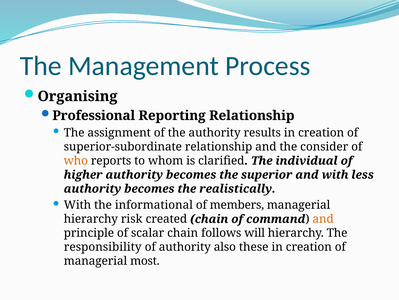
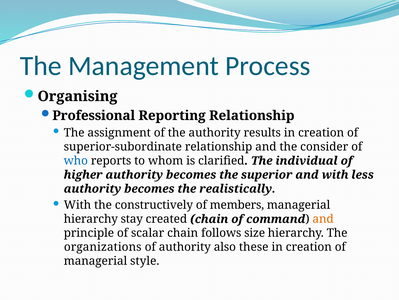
who colour: orange -> blue
informational: informational -> constructively
risk: risk -> stay
will: will -> size
responsibility: responsibility -> organizations
most: most -> style
